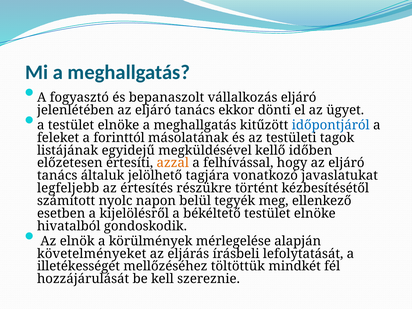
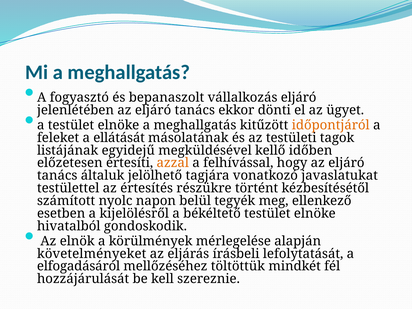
időpontjáról colour: blue -> orange
forinttól: forinttól -> ellátását
legfeljebb: legfeljebb -> testülettel
illetékességét: illetékességét -> elfogadásáról
